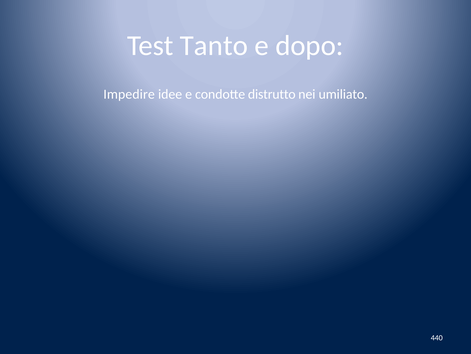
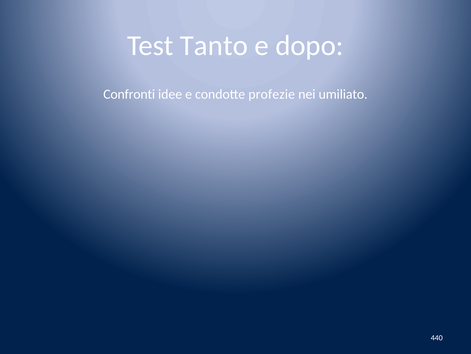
Impedire: Impedire -> Confronti
distrutto: distrutto -> profezie
